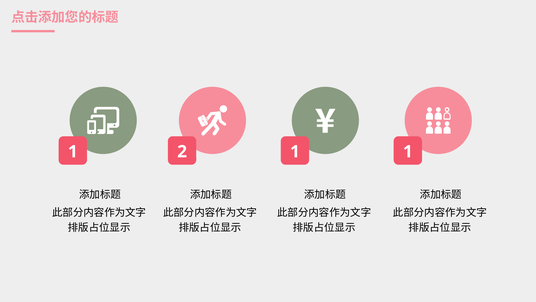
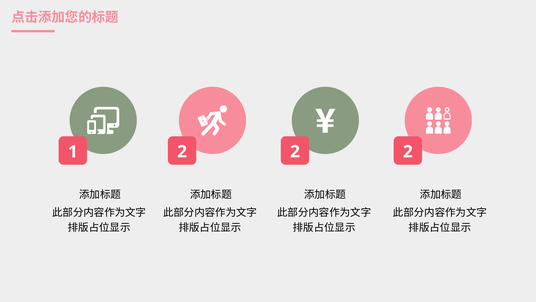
1 at (295, 151): 1 -> 2
1 1: 1 -> 2
